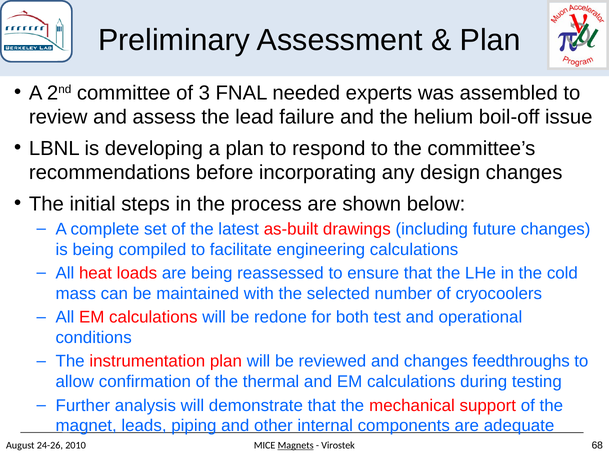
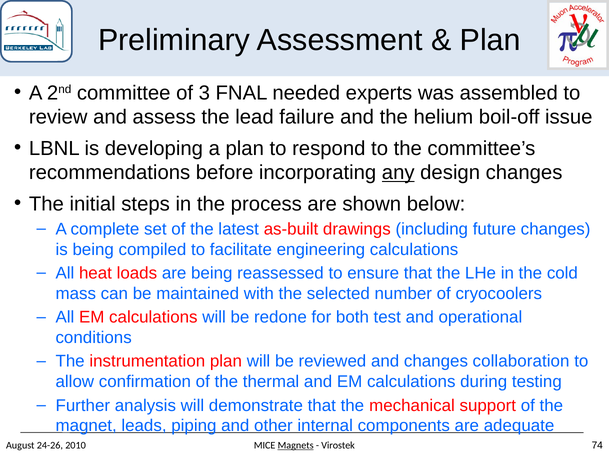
any underline: none -> present
feedthroughs: feedthroughs -> collaboration
68: 68 -> 74
